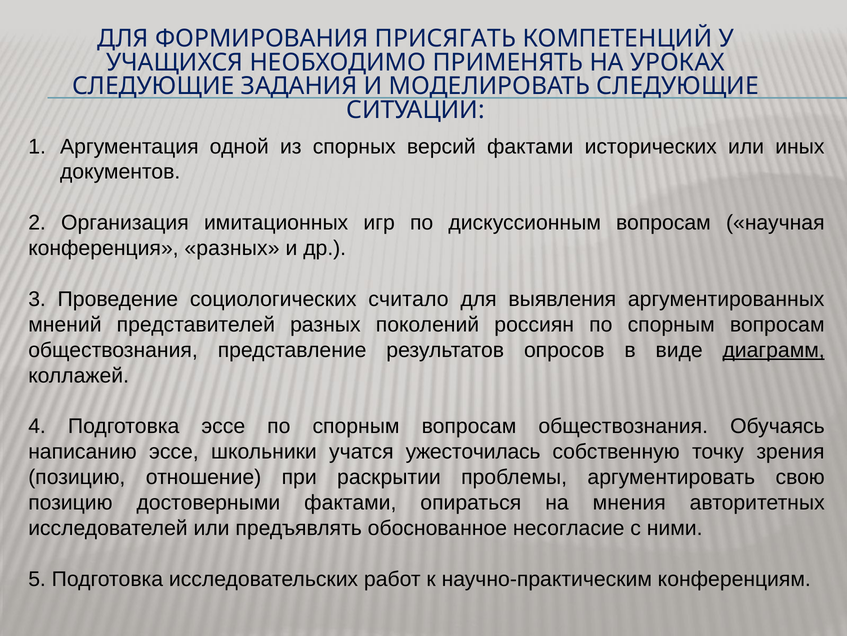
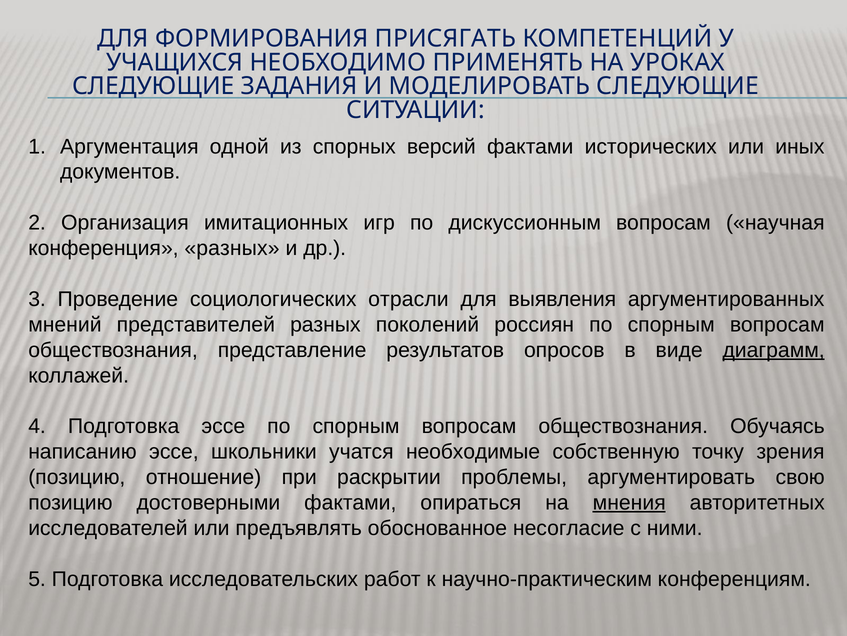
считало: считало -> отрасли
ужесточилась: ужесточилась -> необходимые
мнения underline: none -> present
